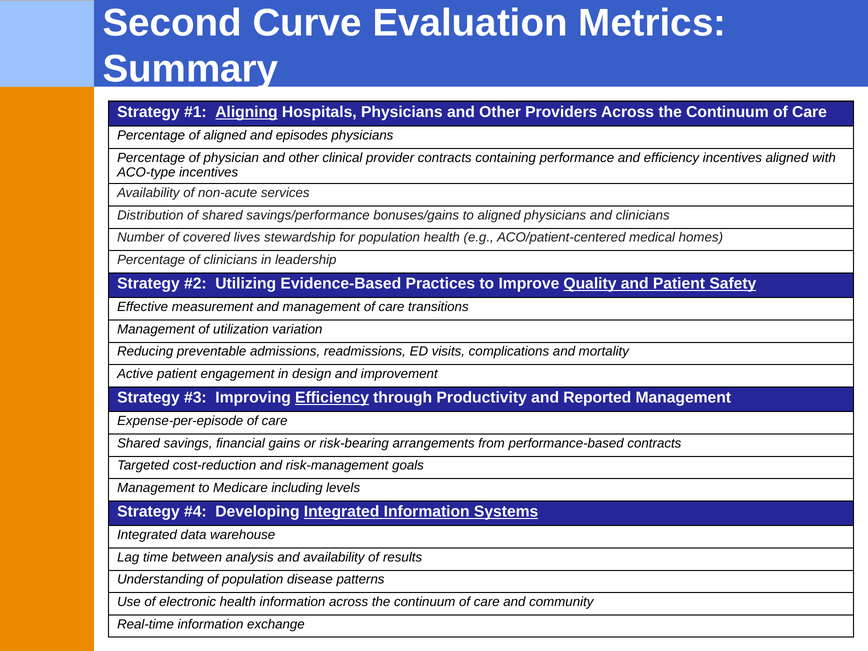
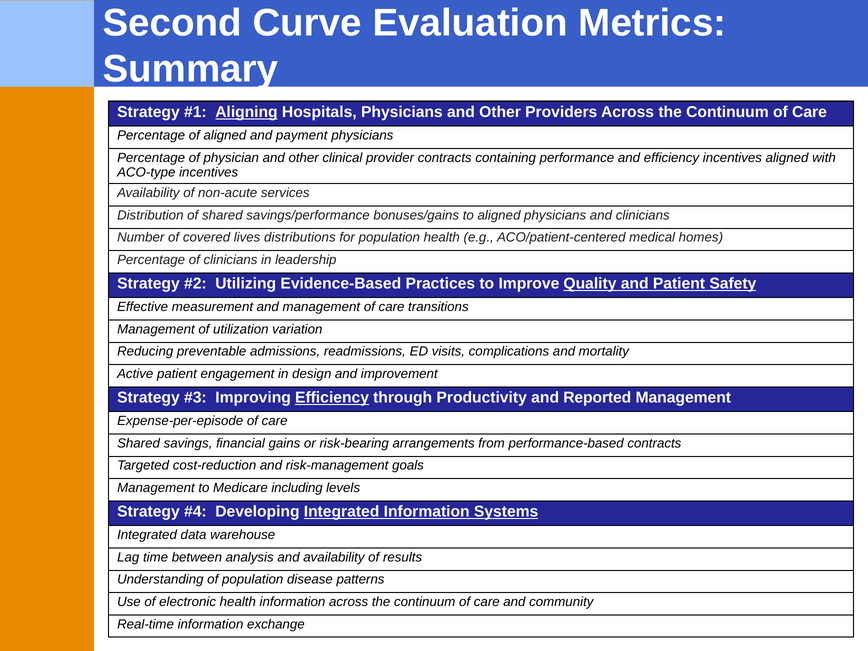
episodes: episodes -> payment
stewardship: stewardship -> distributions
